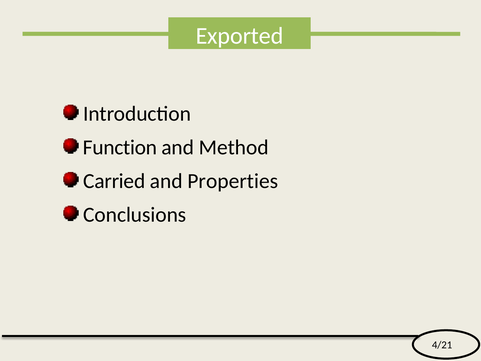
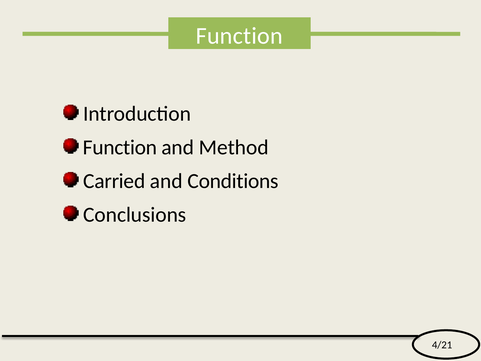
Exported at (240, 36): Exported -> Function
Properties: Properties -> Conditions
